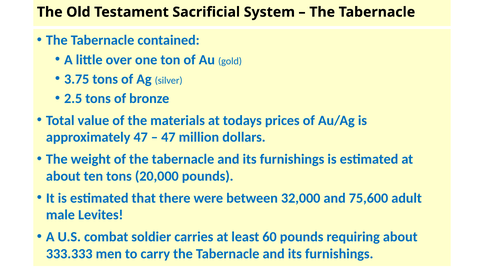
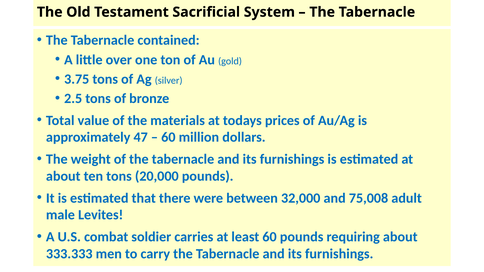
47 at (168, 137): 47 -> 60
75,600: 75,600 -> 75,008
